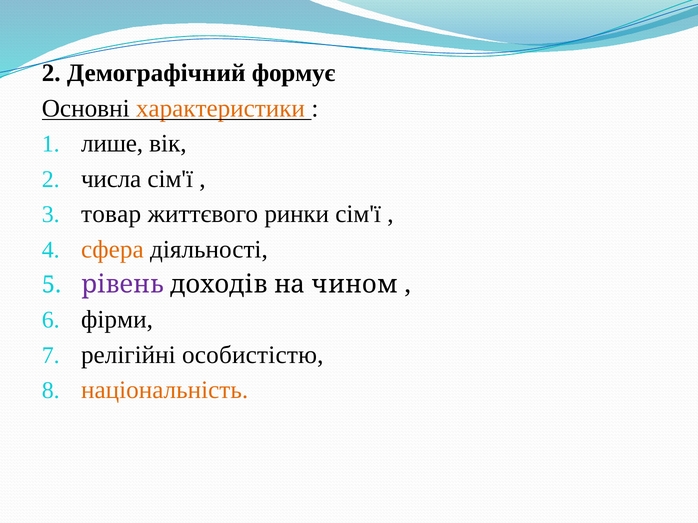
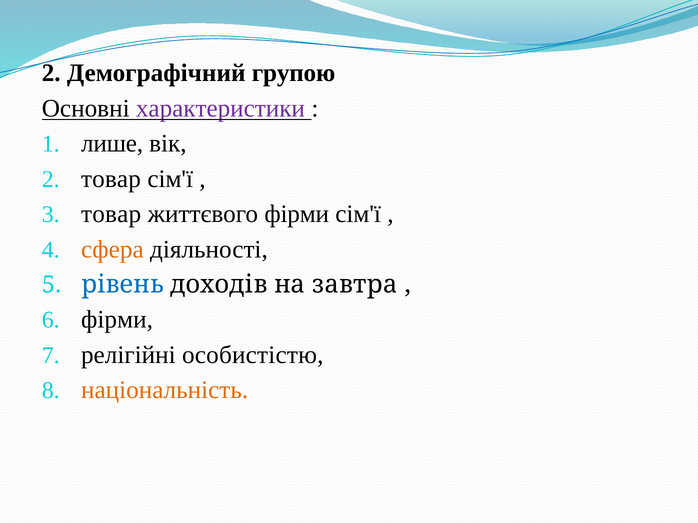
формує: формує -> групою
характеристики colour: orange -> purple
2 числа: числа -> товар
життєвого ринки: ринки -> фірми
рівень colour: purple -> blue
чином: чином -> завтра
